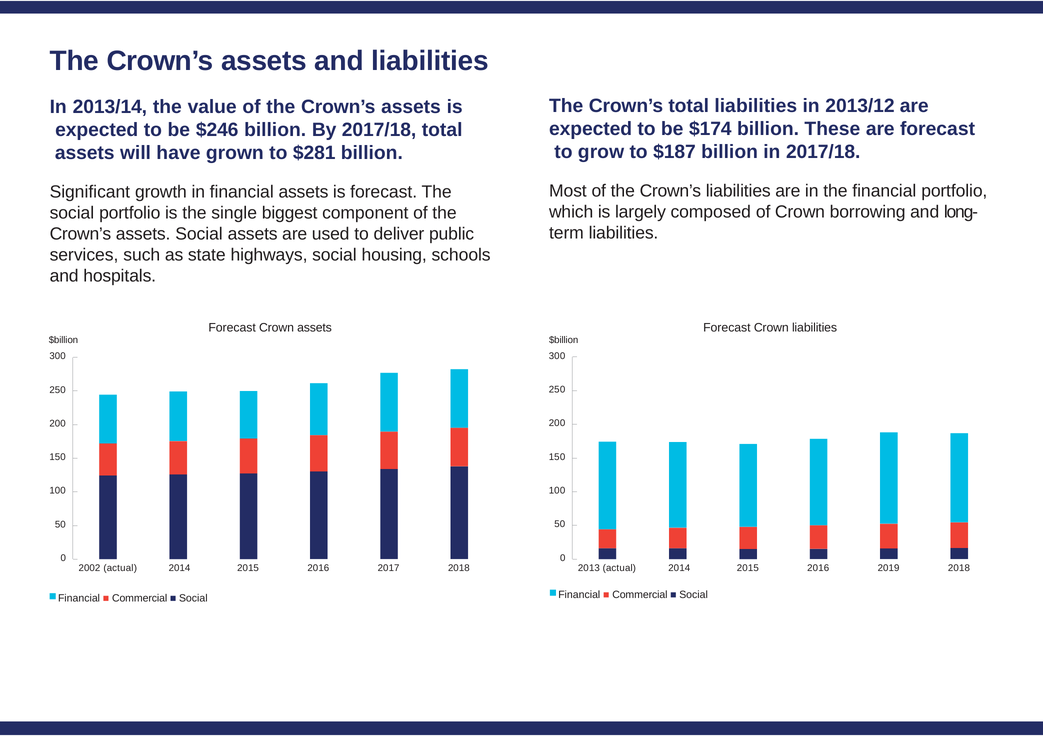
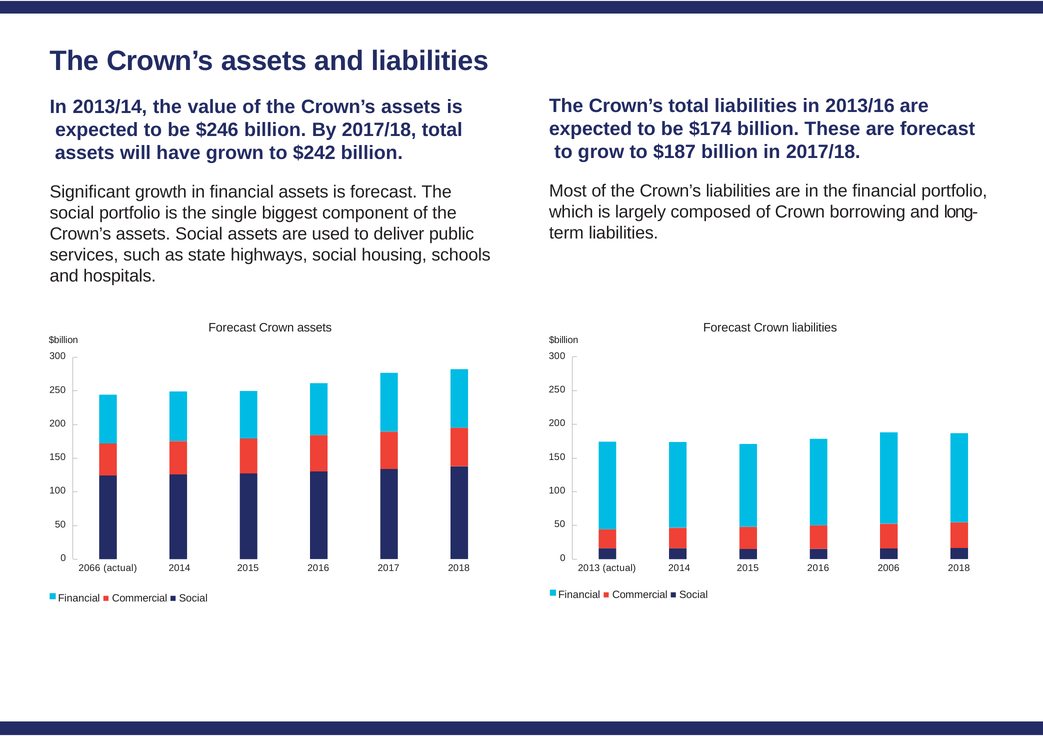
2013/12: 2013/12 -> 2013/16
$281: $281 -> $242
2002: 2002 -> 2066
2019: 2019 -> 2006
